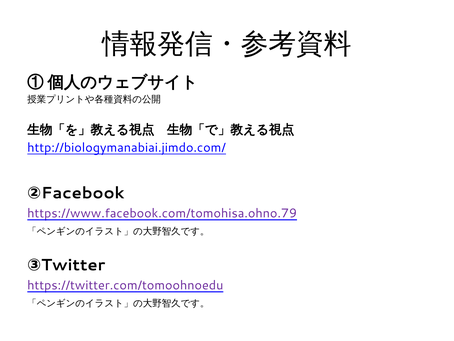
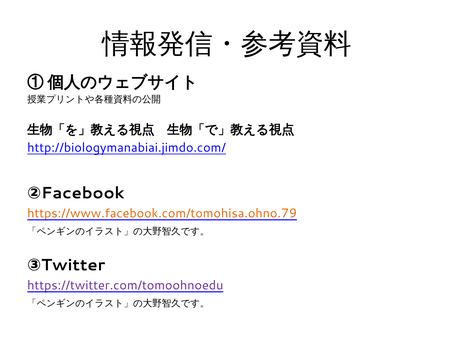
https://www.facebook.com/tomohisa.ohno.79 colour: purple -> orange
